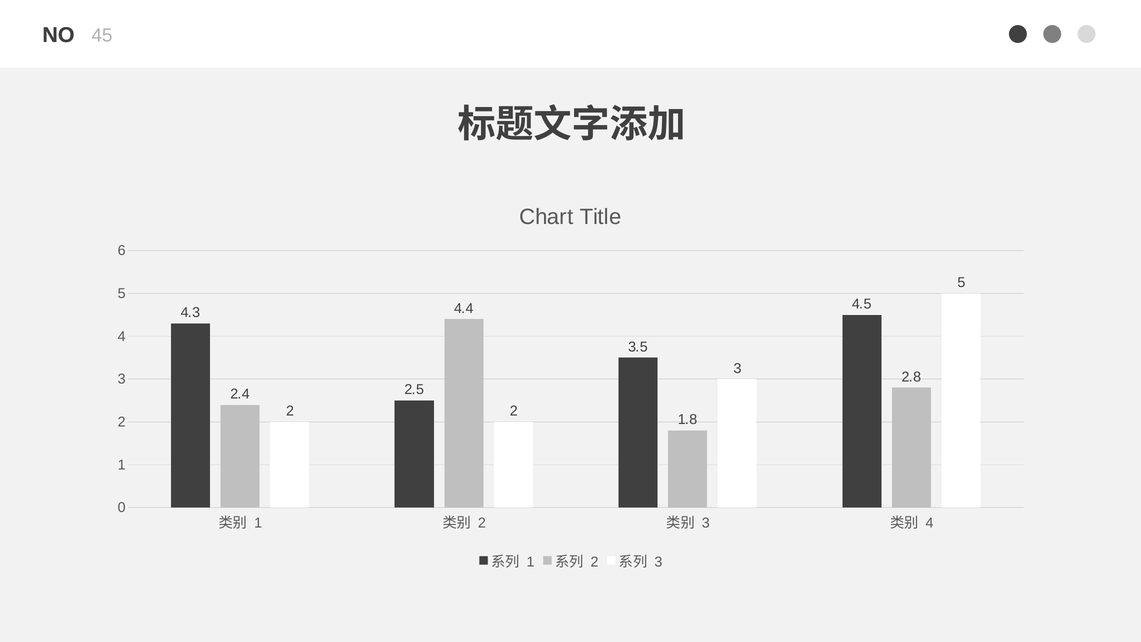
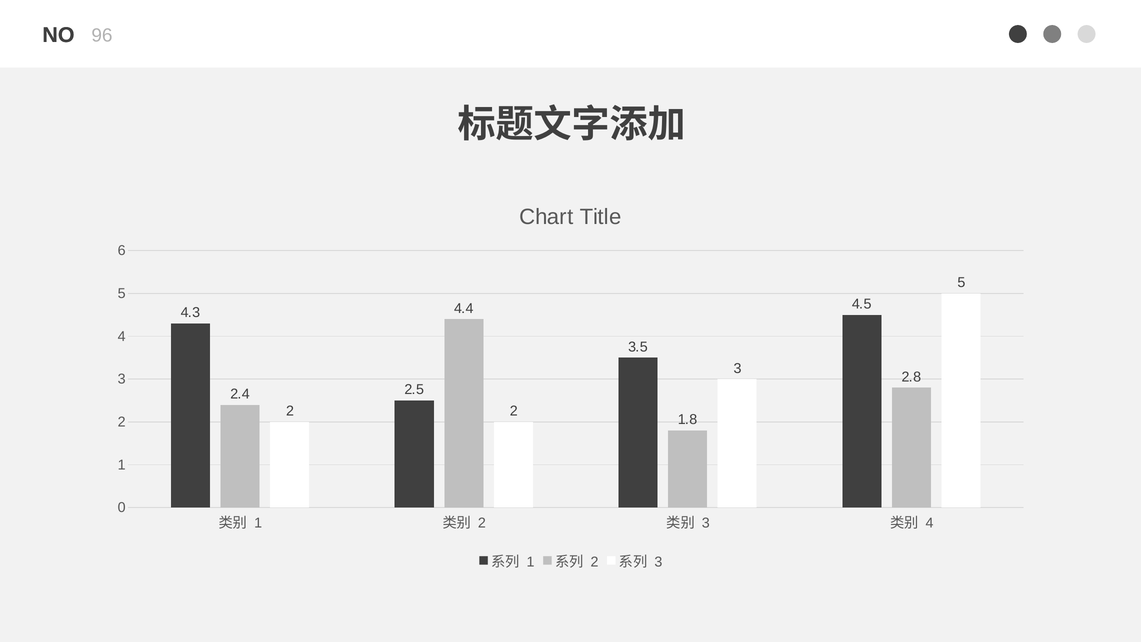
45: 45 -> 96
